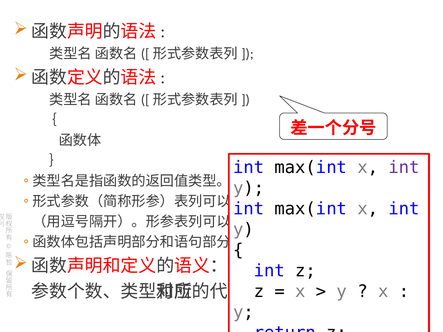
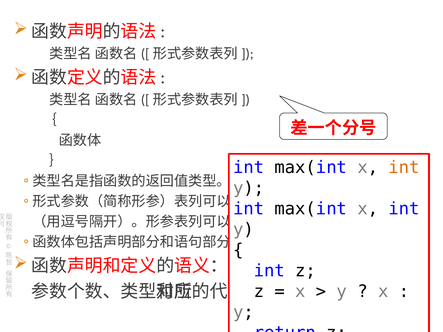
int at (404, 168) colour: purple -> orange
